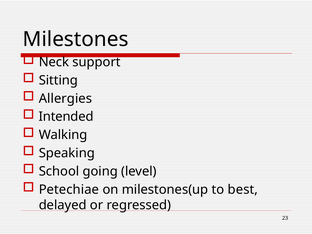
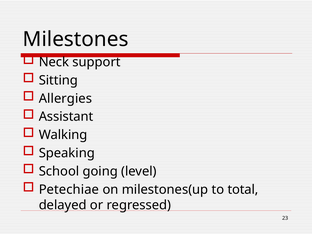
Intended: Intended -> Assistant
best: best -> total
